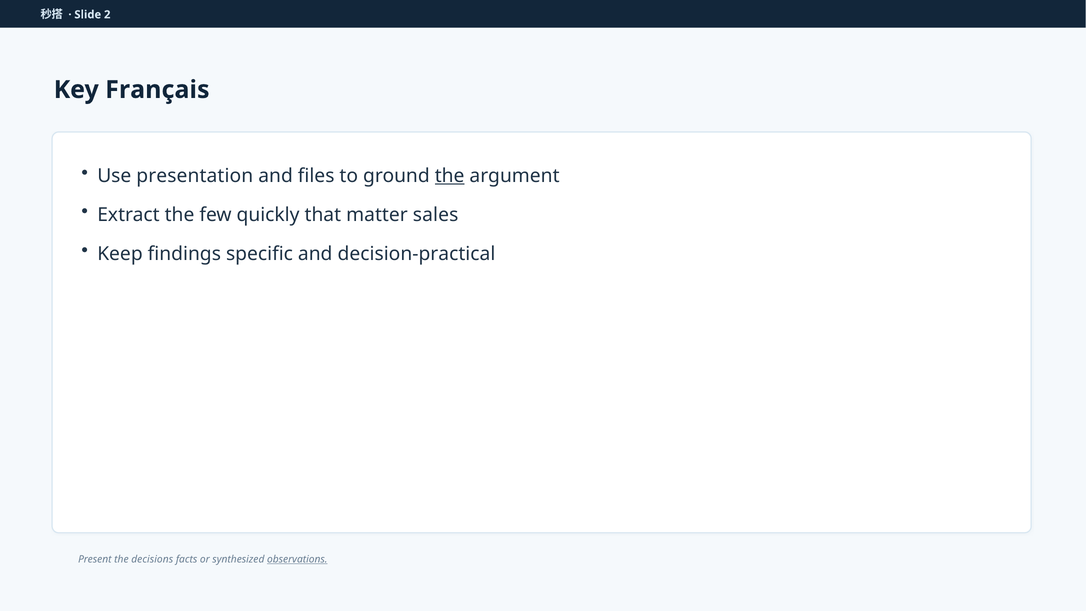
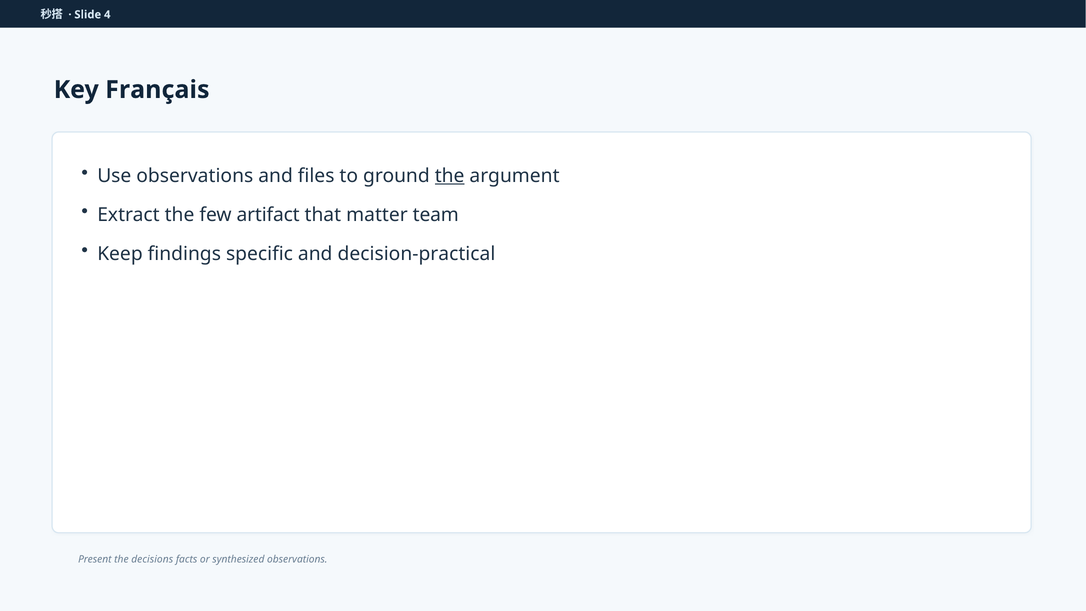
2: 2 -> 4
Use presentation: presentation -> observations
quickly: quickly -> artifact
sales: sales -> team
observations at (297, 559) underline: present -> none
